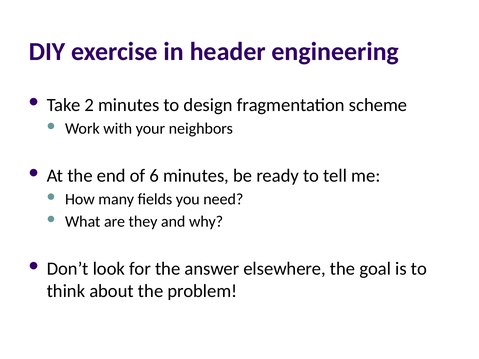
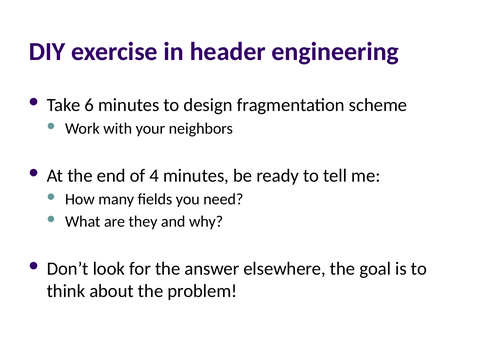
2: 2 -> 6
6: 6 -> 4
